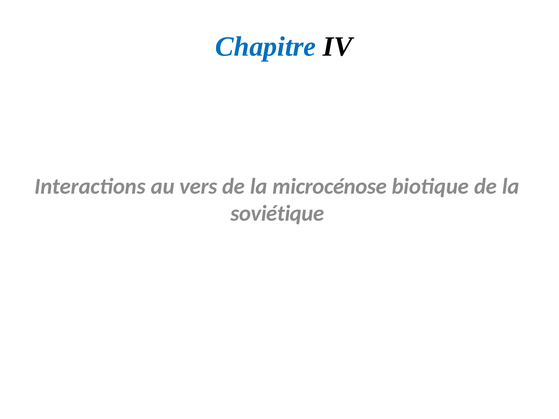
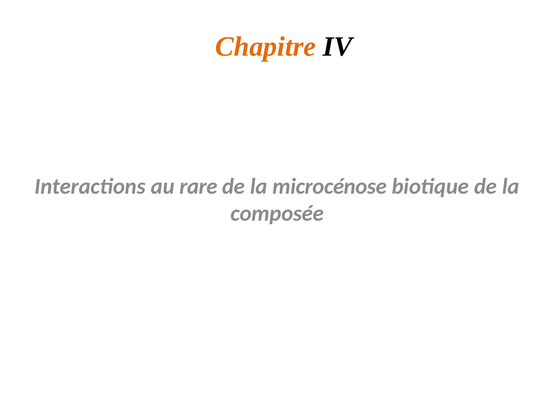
Chapitre colour: blue -> orange
vers: vers -> rare
soviétique: soviétique -> composée
